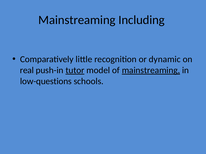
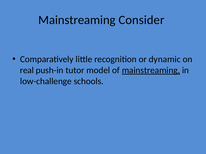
Including: Including -> Consider
tutor underline: present -> none
low-questions: low-questions -> low-challenge
